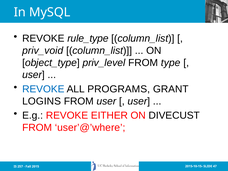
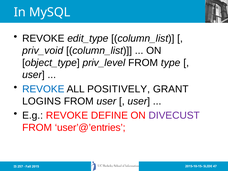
rule_type: rule_type -> edit_type
PROGRAMS: PROGRAMS -> POSITIVELY
EITHER: EITHER -> DEFINE
DIVECUST colour: black -> purple
user’@’where: user’@’where -> user’@’entries
